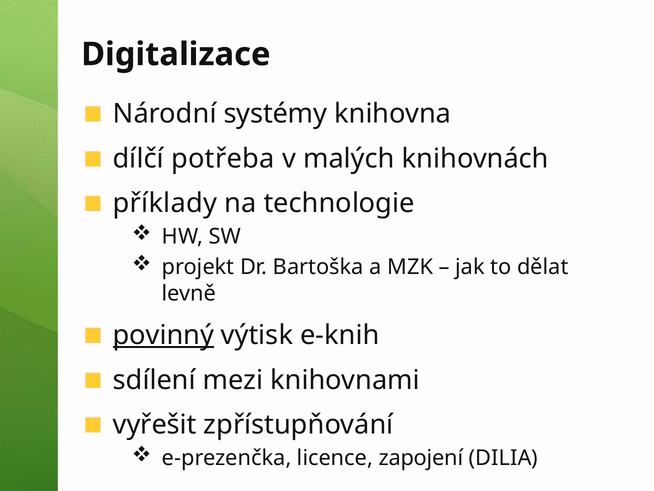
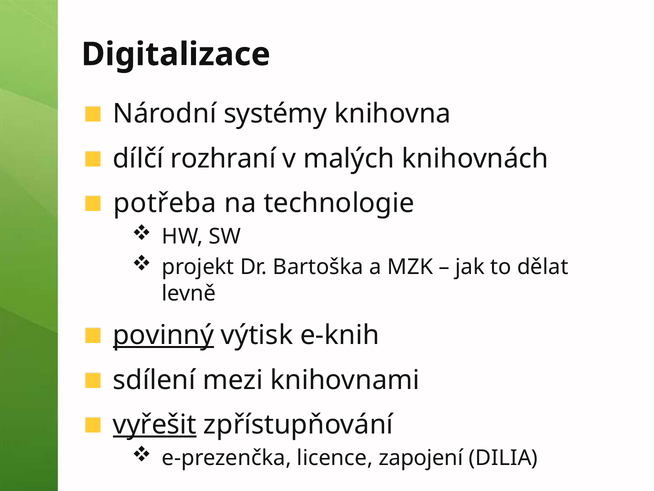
potřeba: potřeba -> rozhraní
příklady: příklady -> potřeba
vyřešit underline: none -> present
